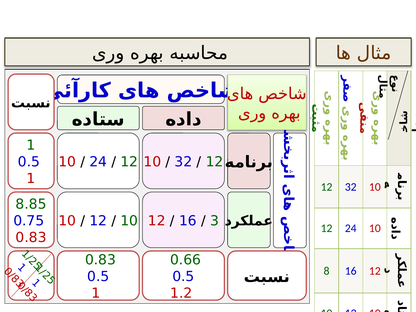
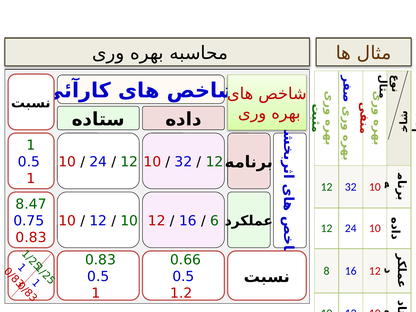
8.85: 8.85 -> 8.47
10 3: 3 -> 6
